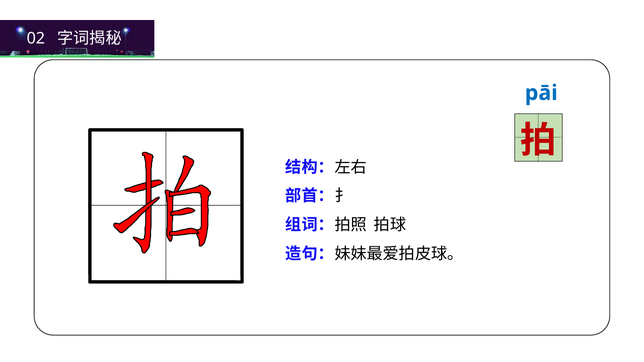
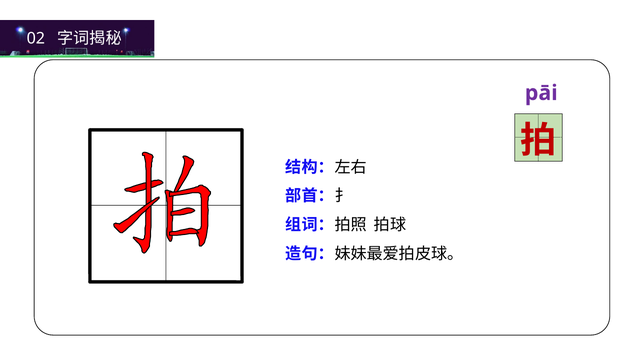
pāi colour: blue -> purple
